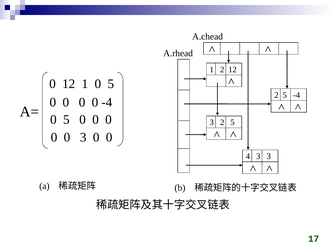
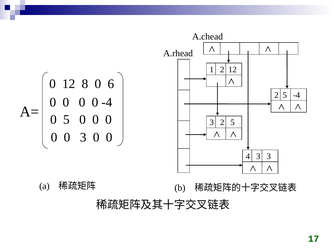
12 1: 1 -> 8
5 at (111, 84): 5 -> 6
